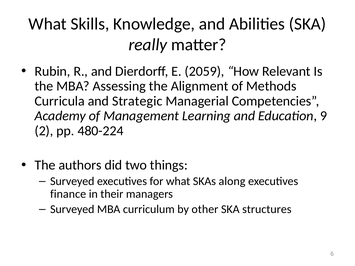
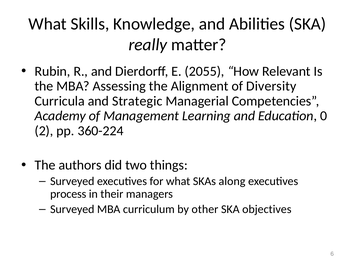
2059: 2059 -> 2055
Methods: Methods -> Diversity
9: 9 -> 0
480-224: 480-224 -> 360-224
finance: finance -> process
structures: structures -> objectives
